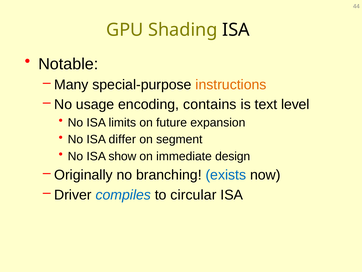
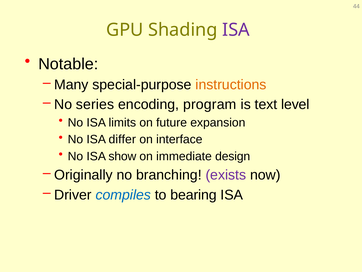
ISA at (236, 30) colour: black -> purple
usage: usage -> series
contains: contains -> program
segment: segment -> interface
exists colour: blue -> purple
circular: circular -> bearing
